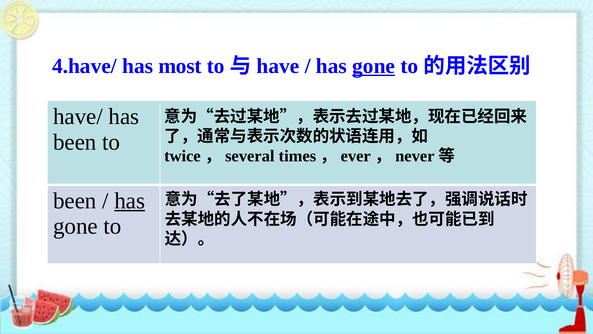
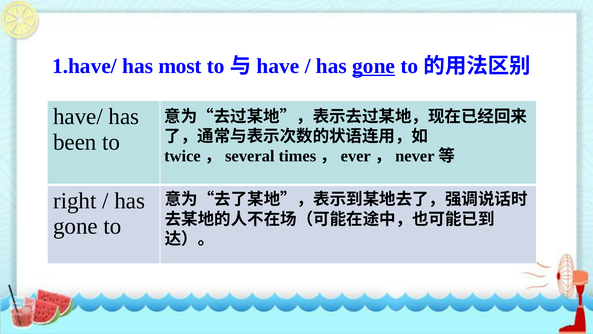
4.have/: 4.have/ -> 1.have/
been at (75, 200): been -> right
has at (130, 200) underline: present -> none
